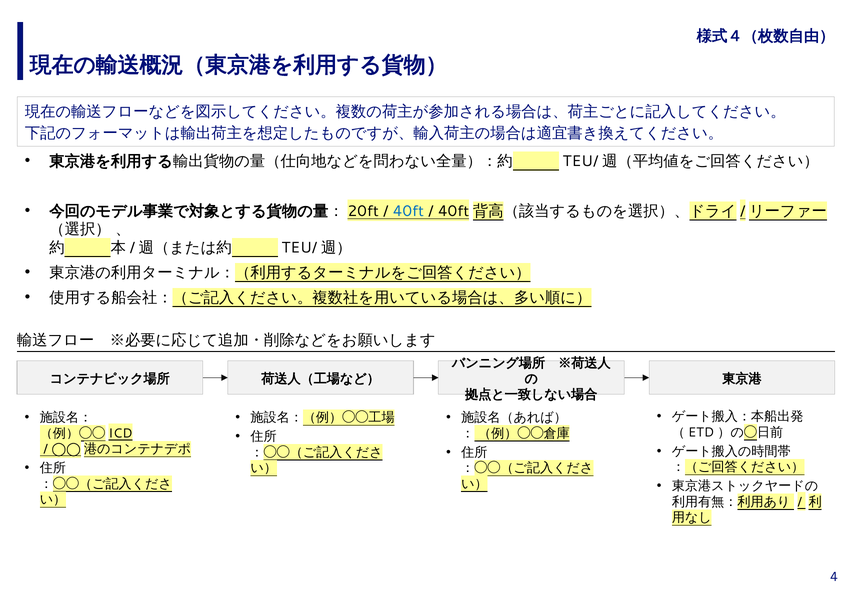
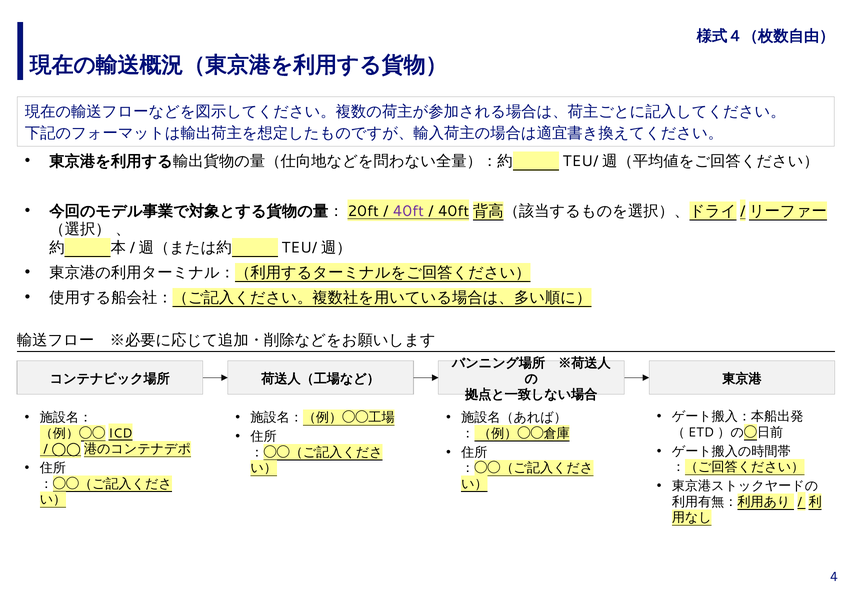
40ft colour: blue -> purple
